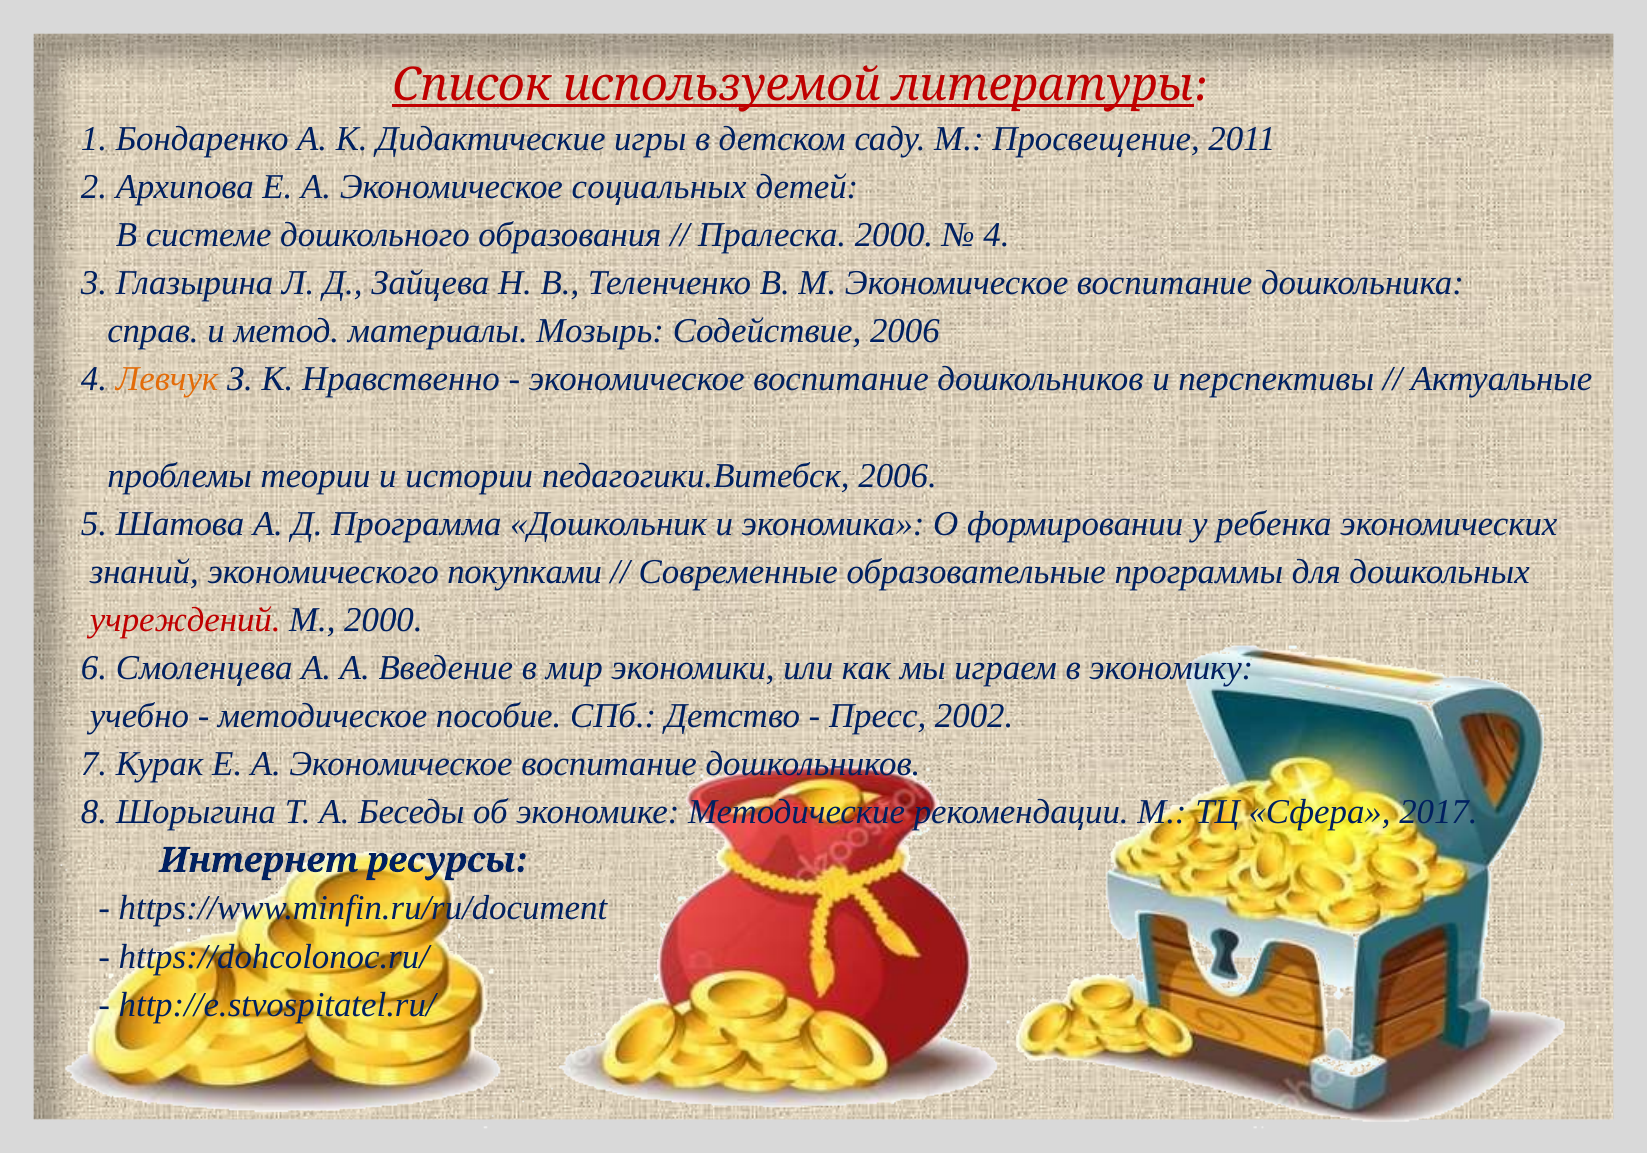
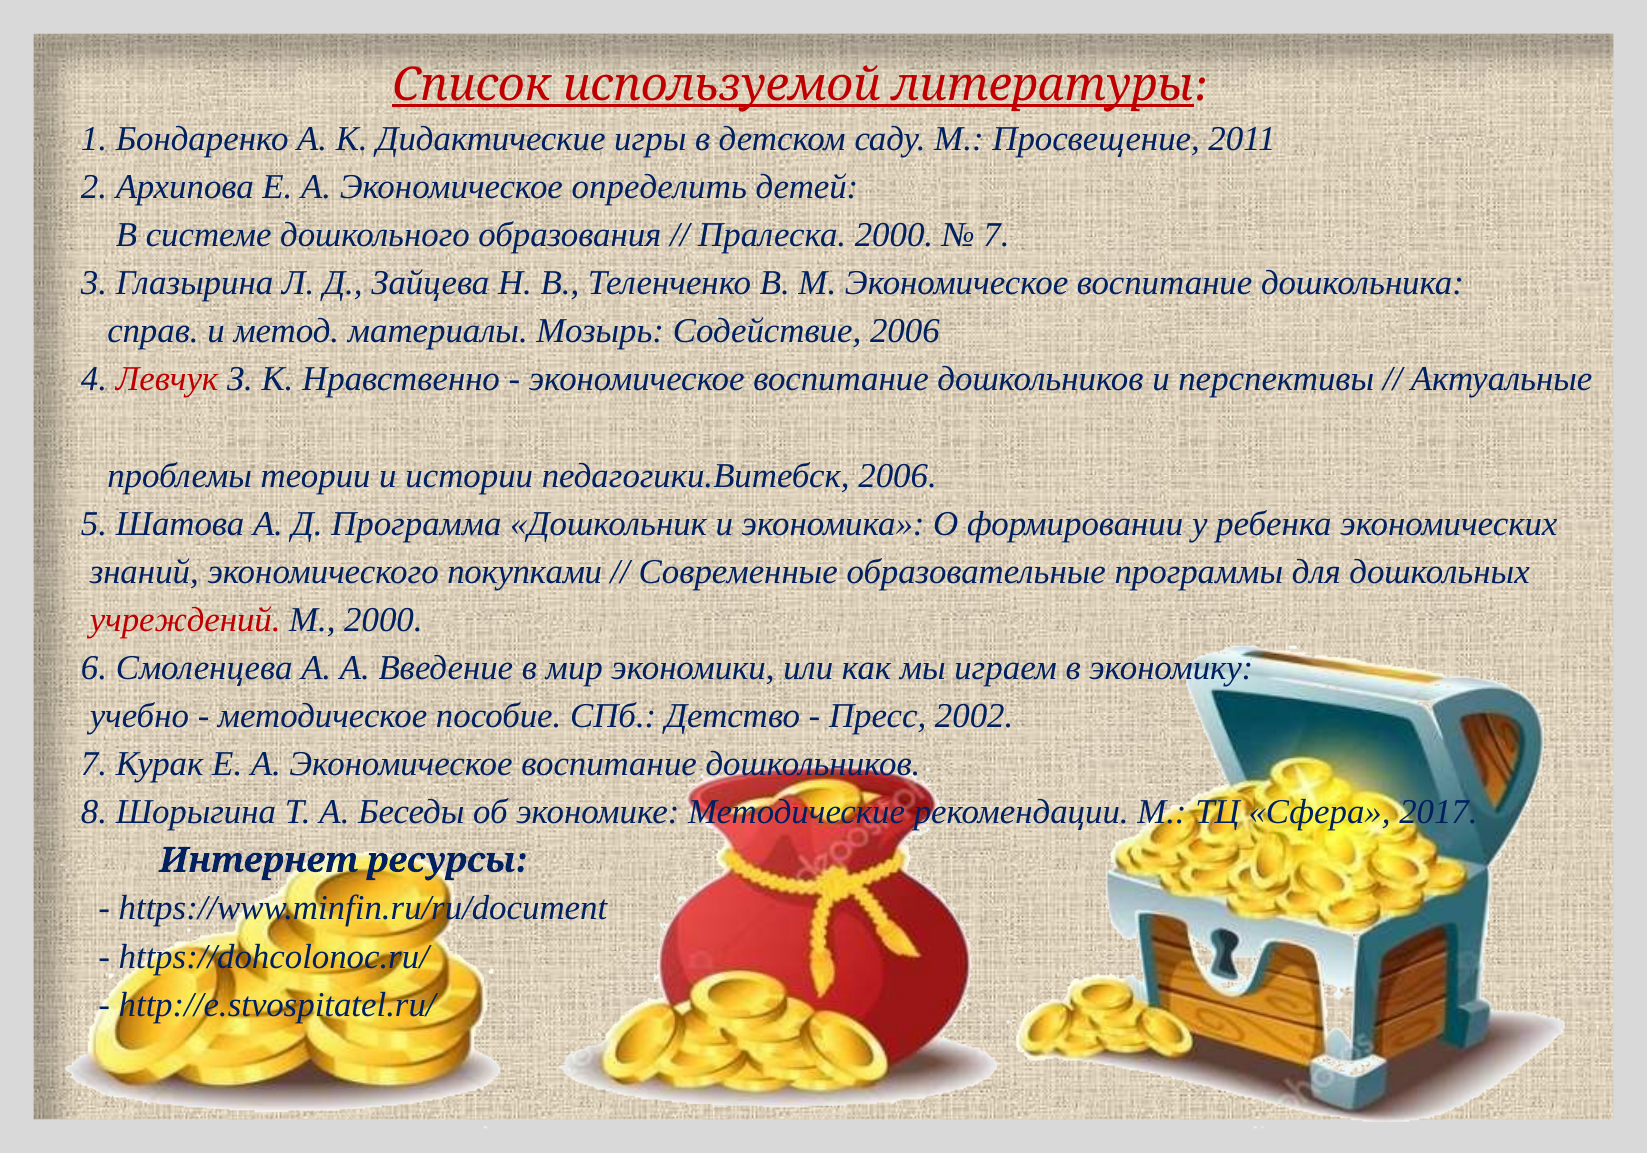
социальных: социальных -> определить
4 at (996, 235): 4 -> 7
Левчук colour: orange -> red
